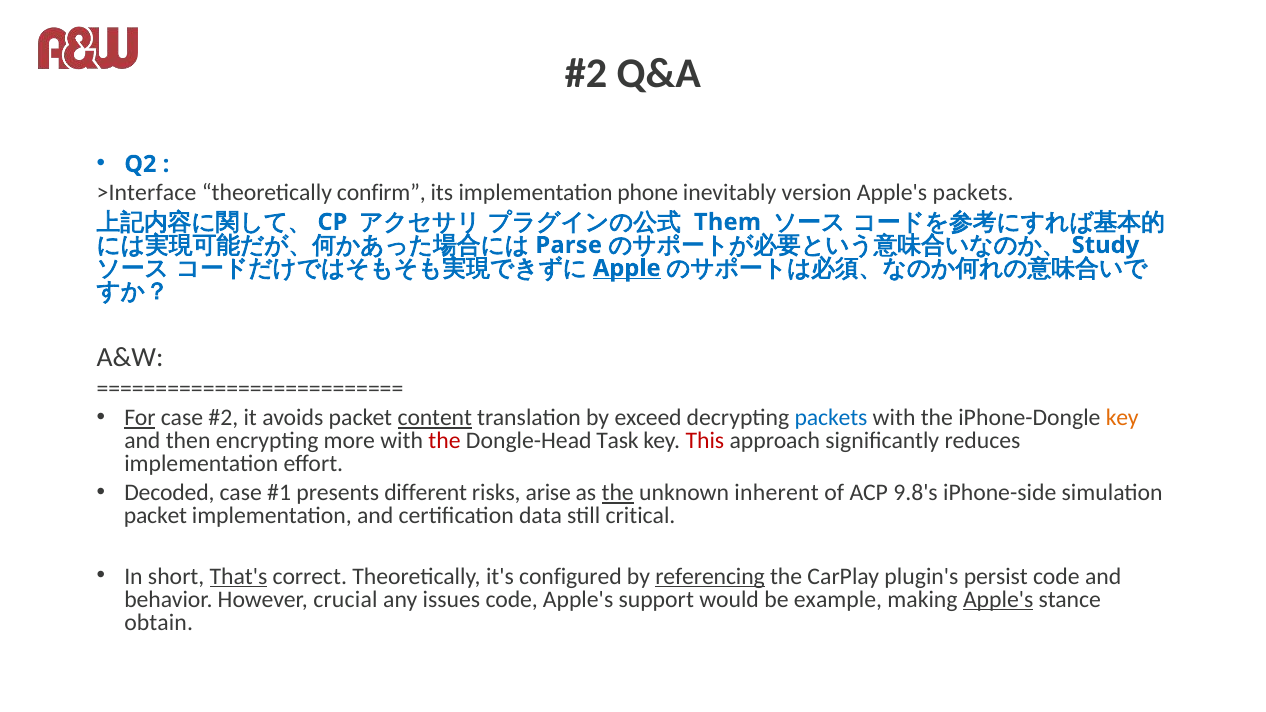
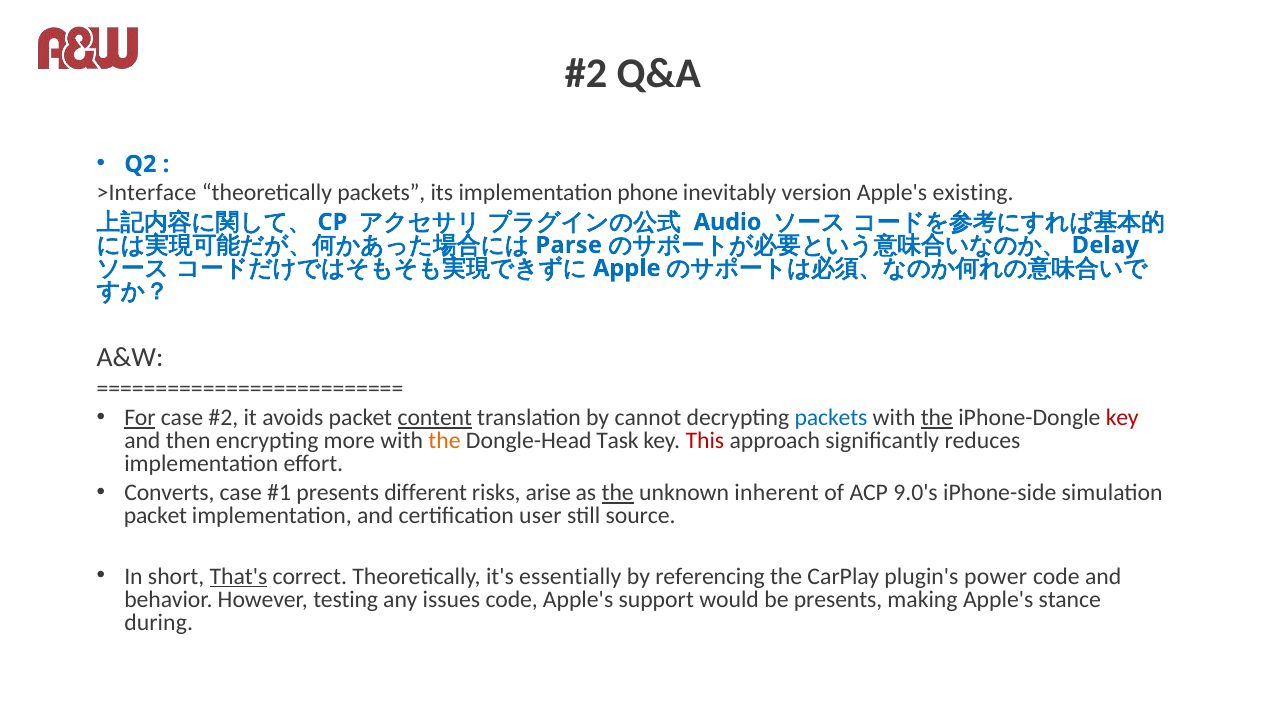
theoretically confirm: confirm -> packets
Apple's packets: packets -> existing
Them: Them -> Audio
Study: Study -> Delay
Apple underline: present -> none
exceed: exceed -> cannot
the at (937, 418) underline: none -> present
key at (1122, 418) colour: orange -> red
the at (444, 441) colour: red -> orange
Decoded: Decoded -> Converts
9.8's: 9.8's -> 9.0's
data: data -> user
critical: critical -> source
configured: configured -> essentially
referencing underline: present -> none
persist: persist -> power
crucial: crucial -> testing
be example: example -> presents
Apple's at (998, 600) underline: present -> none
obtain: obtain -> during
